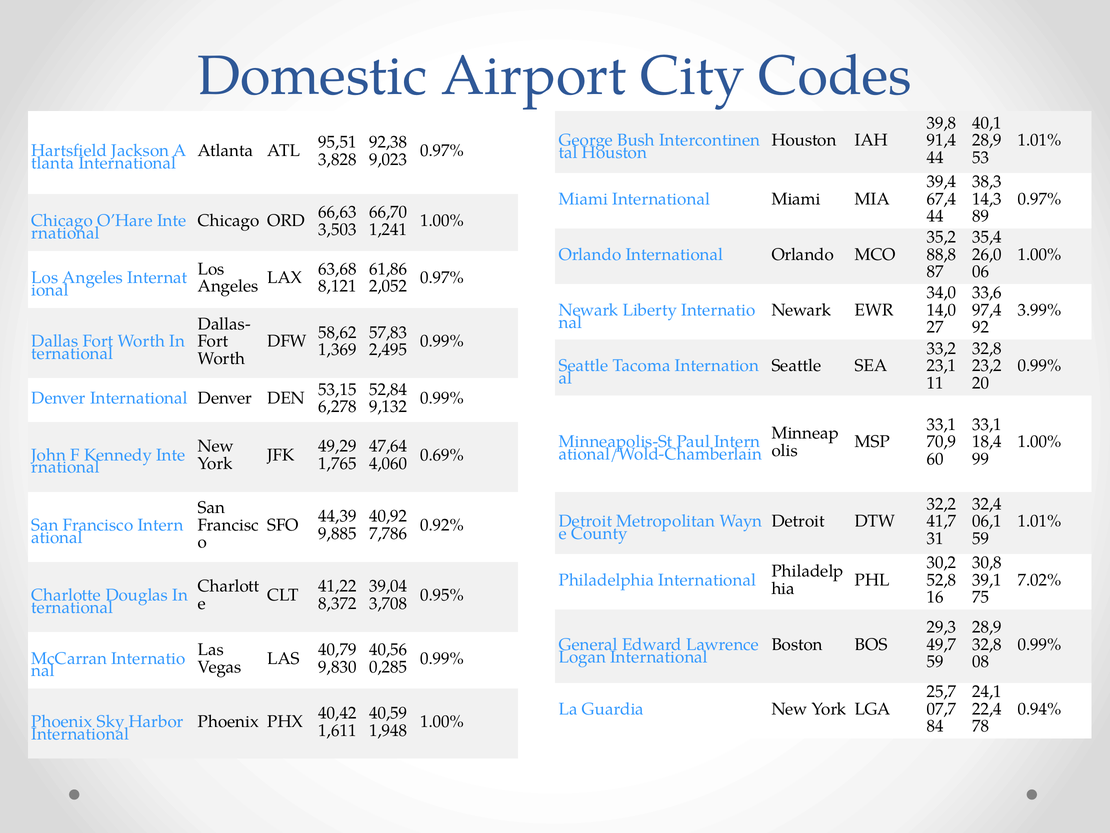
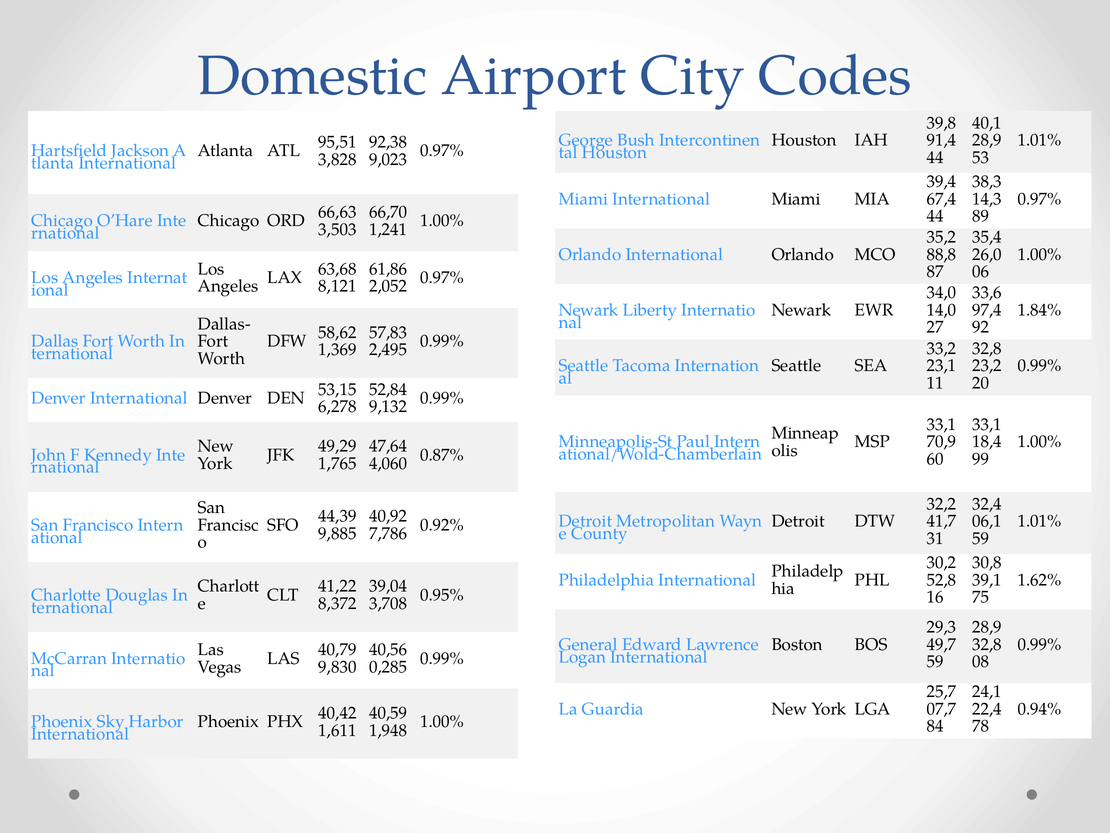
3.99%: 3.99% -> 1.84%
0.69%: 0.69% -> 0.87%
7.02%: 7.02% -> 1.62%
